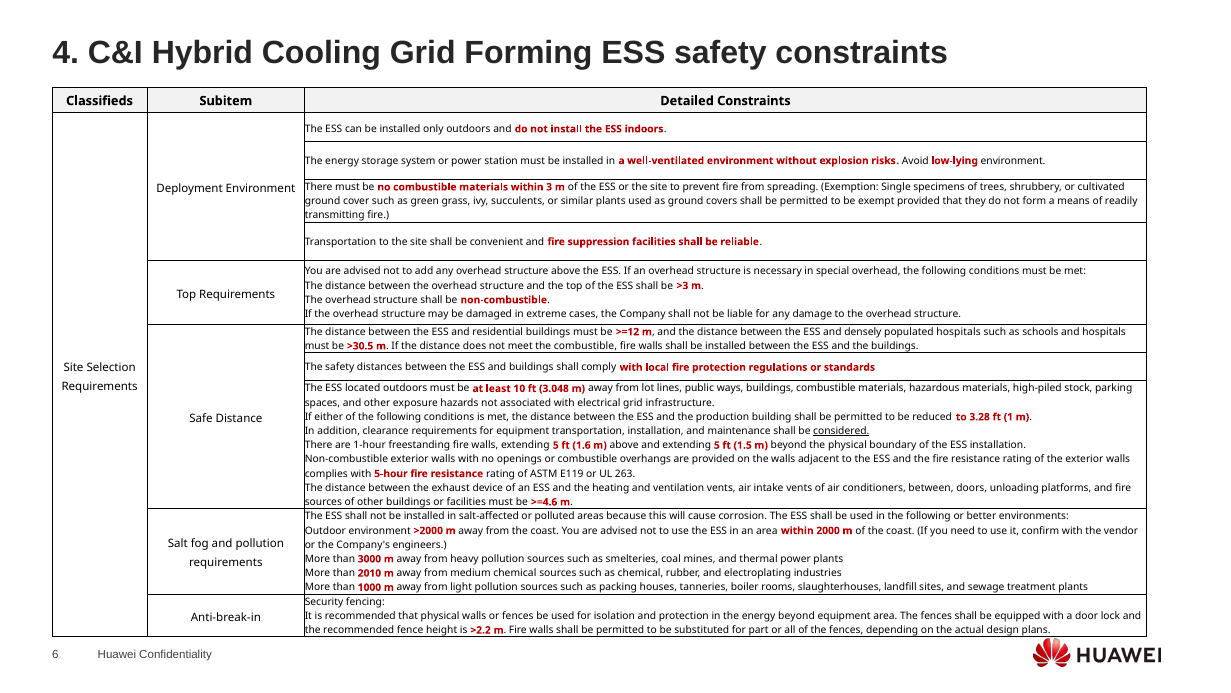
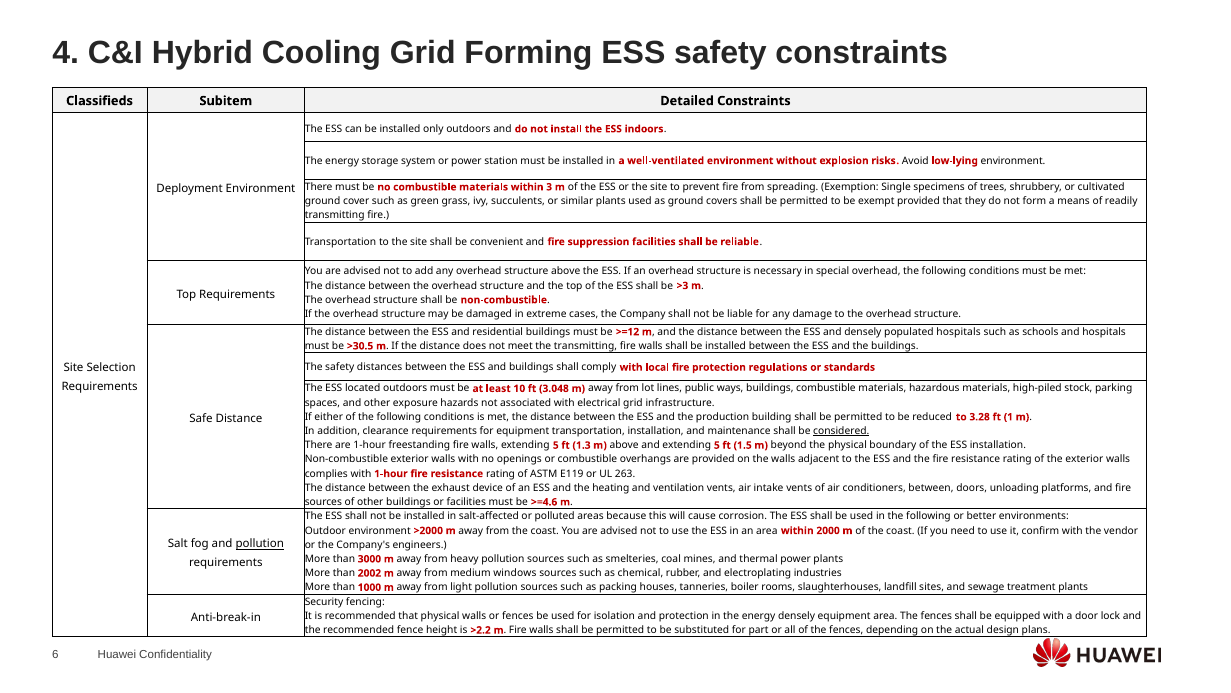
the combustible: combustible -> transmitting
1.6: 1.6 -> 1.3
with 5-hour: 5-hour -> 1-hour
pollution at (260, 544) underline: none -> present
2010: 2010 -> 2002
medium chemical: chemical -> windows
energy beyond: beyond -> densely
